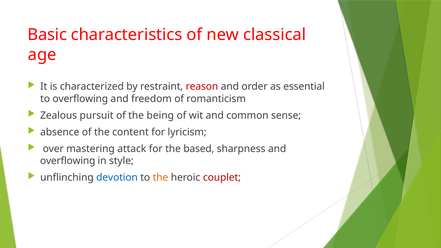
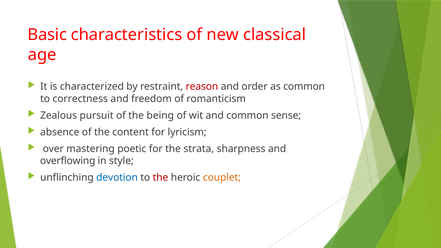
as essential: essential -> common
to overflowing: overflowing -> correctness
attack: attack -> poetic
based: based -> strata
the at (160, 178) colour: orange -> red
couplet colour: red -> orange
